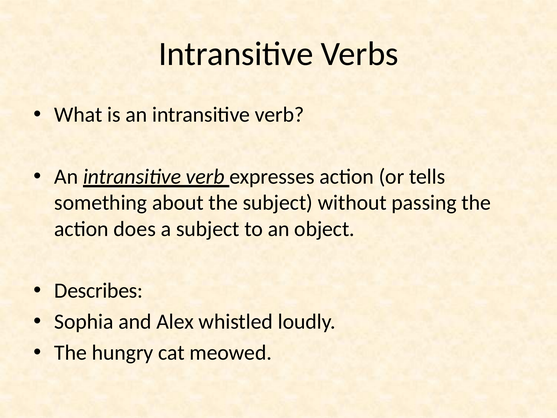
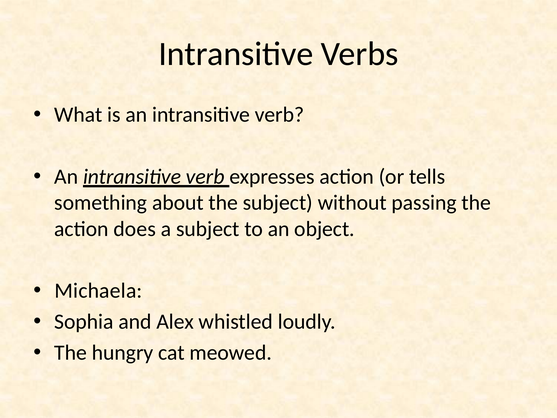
Describes: Describes -> Michaela
